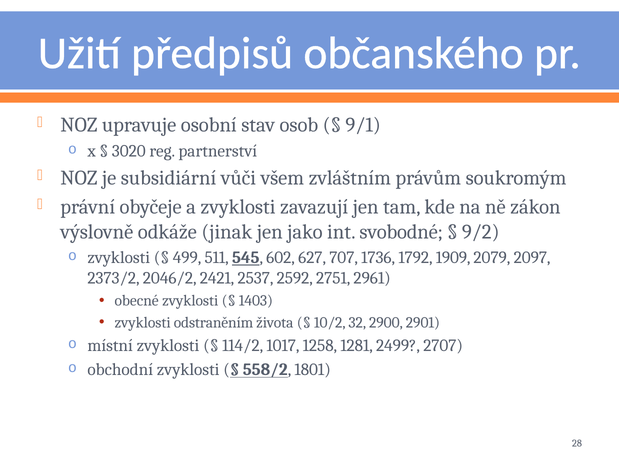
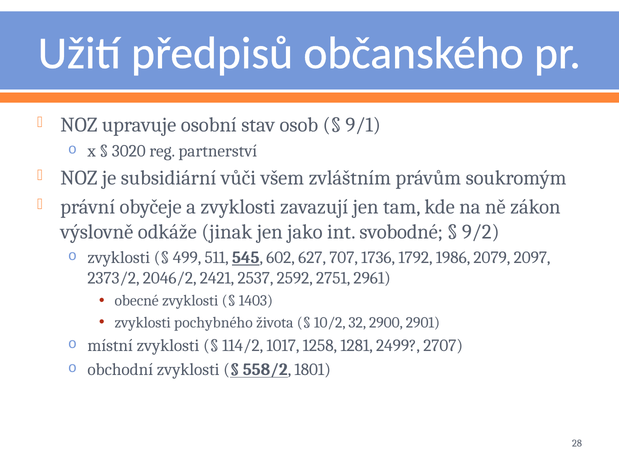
1909: 1909 -> 1986
odstraněním: odstraněním -> pochybného
